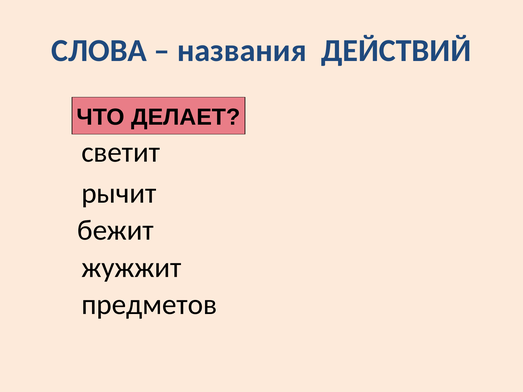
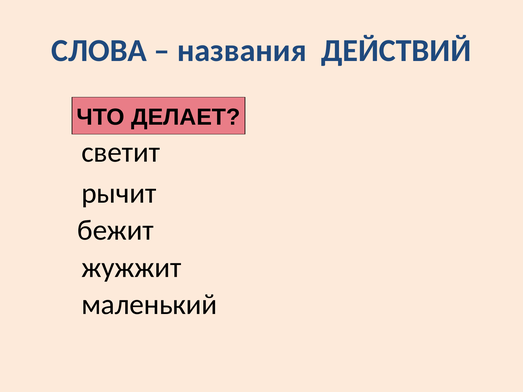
предметов: предметов -> маленький
